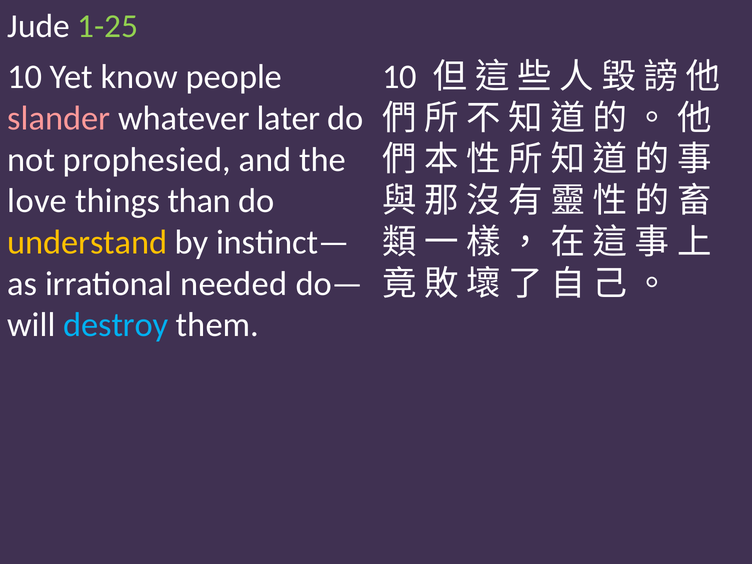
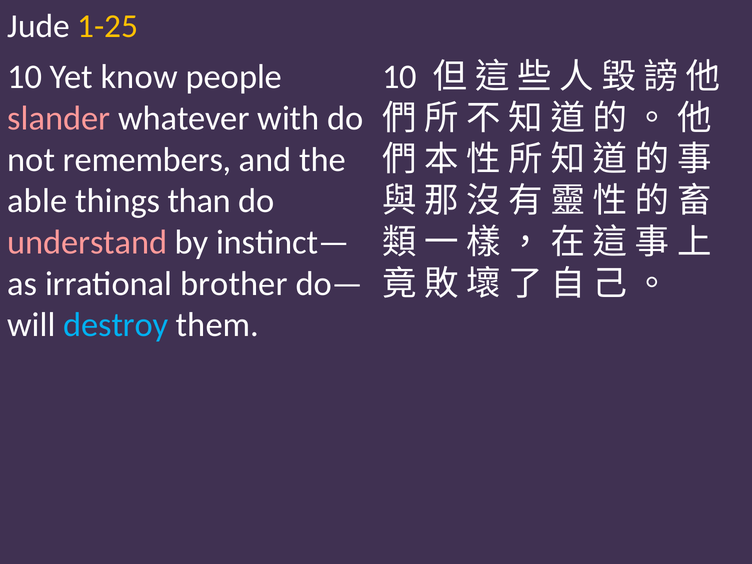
1-25 colour: light green -> yellow
later: later -> with
prophesied: prophesied -> remembers
love: love -> able
understand colour: yellow -> pink
needed: needed -> brother
